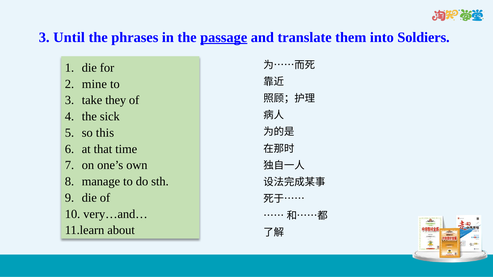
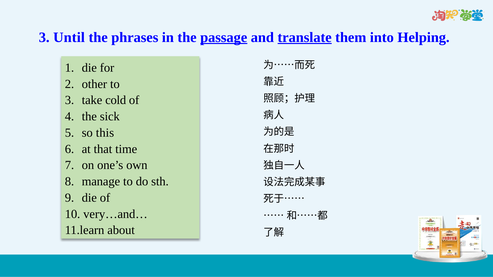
translate underline: none -> present
Soldiers: Soldiers -> Helping
mine: mine -> other
they: they -> cold
